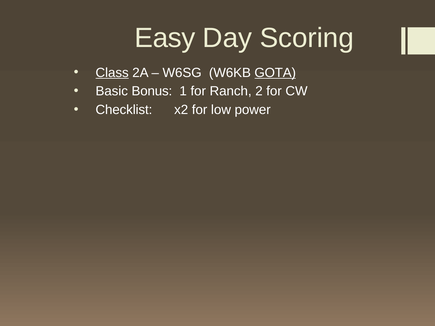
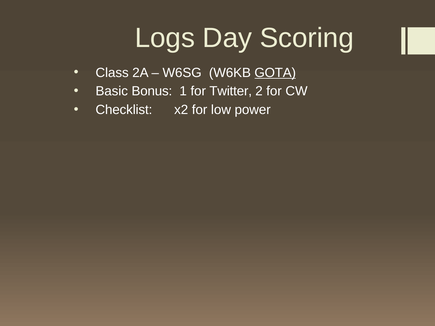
Easy: Easy -> Logs
Class underline: present -> none
Ranch: Ranch -> Twitter
